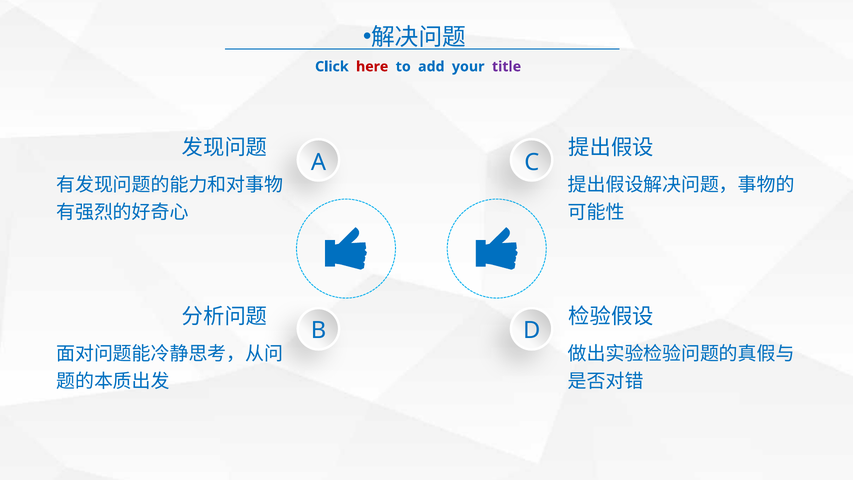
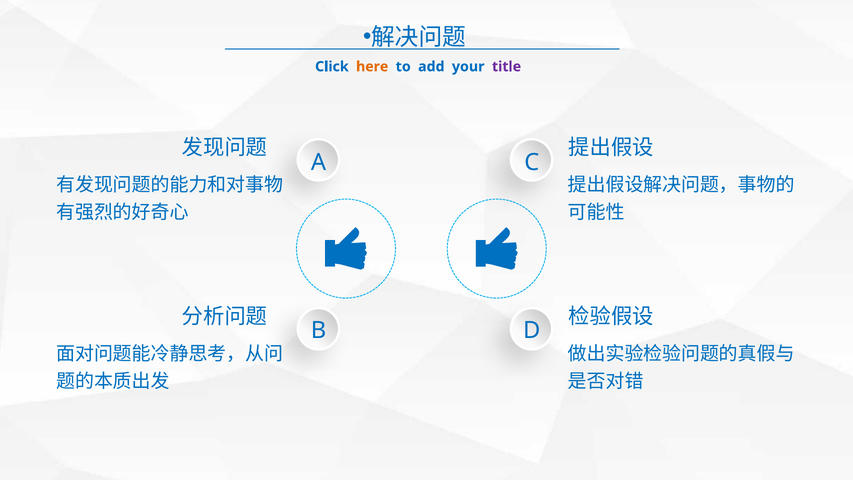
here colour: red -> orange
